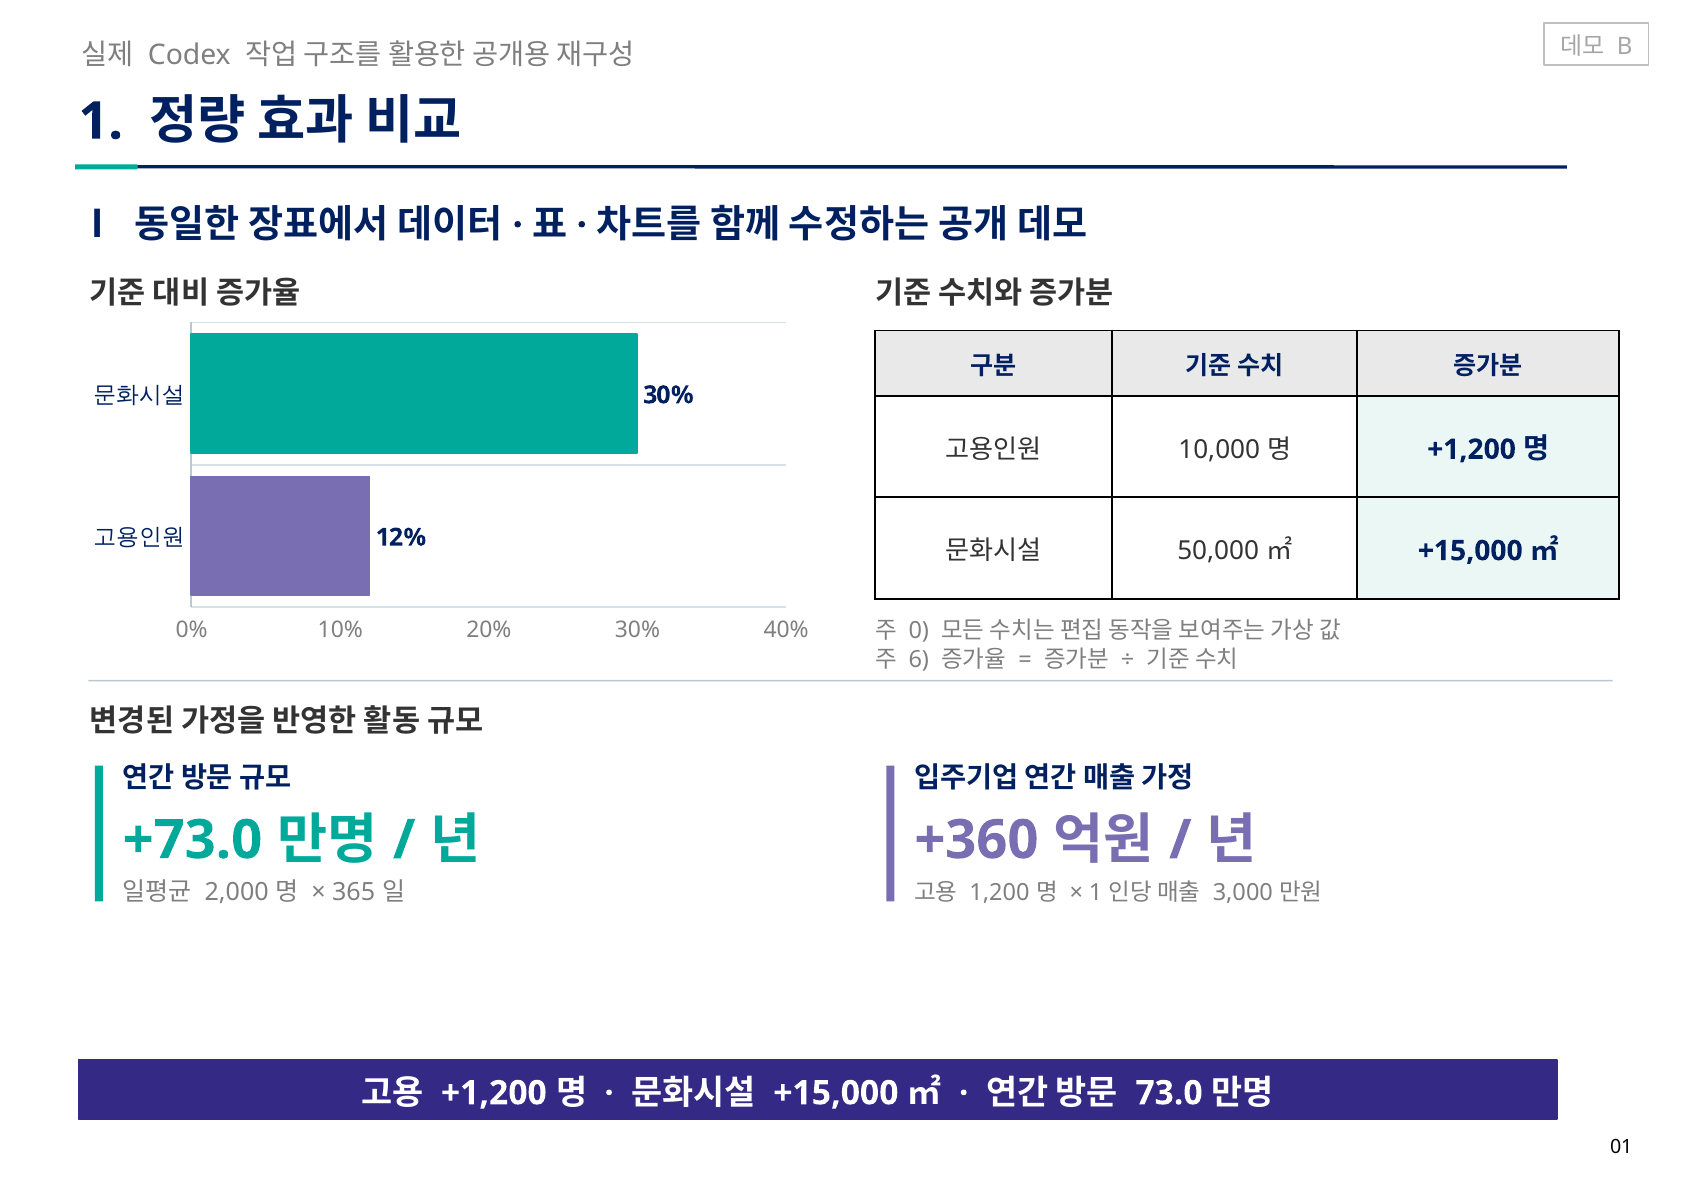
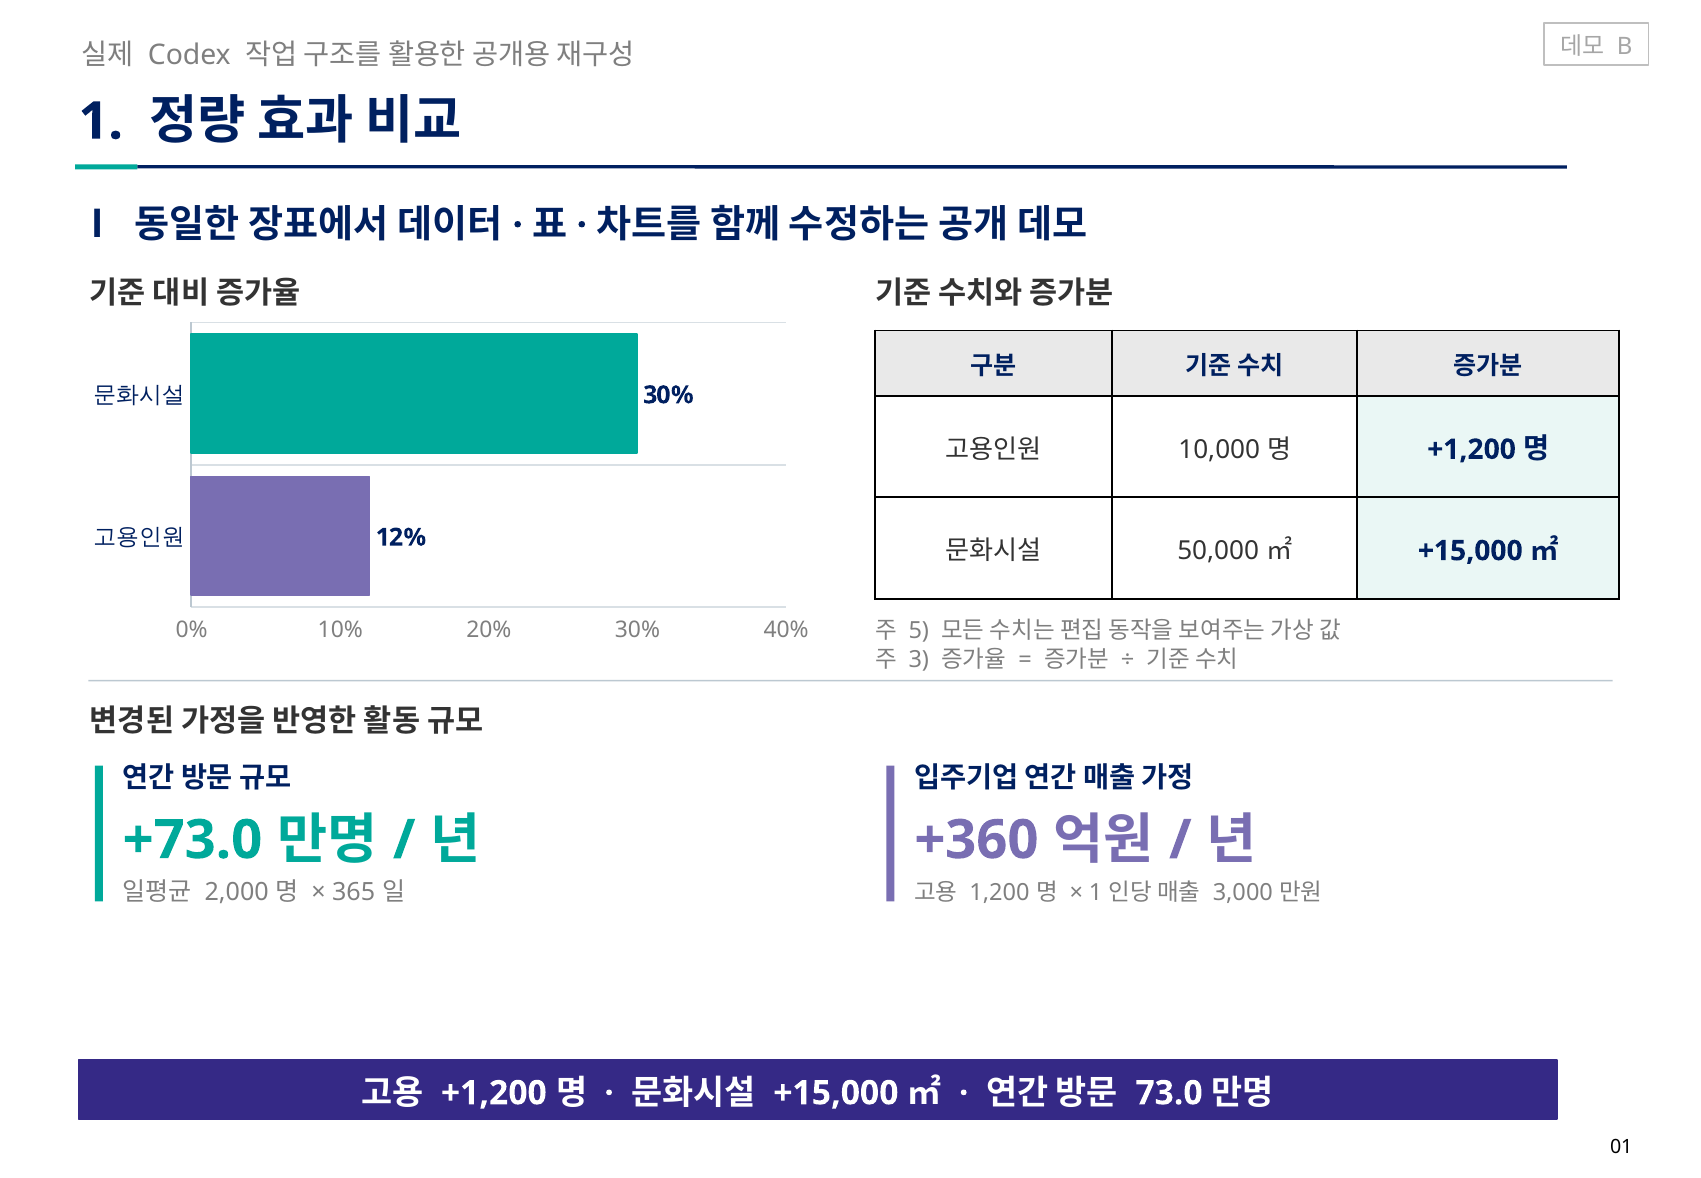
0: 0 -> 5
6: 6 -> 3
